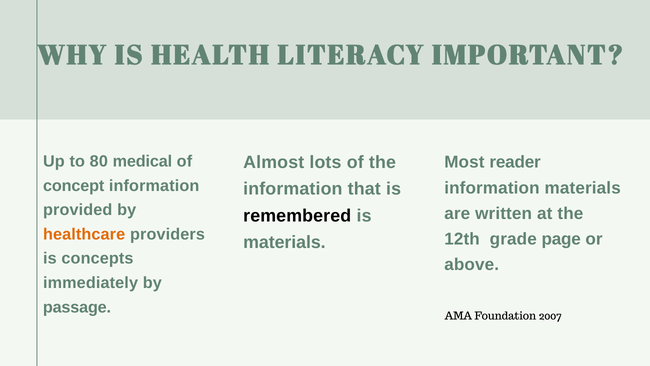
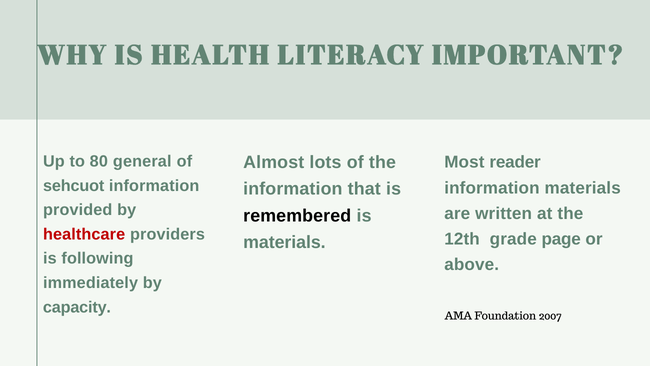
medical: medical -> general
concept: concept -> sehcuot
healthcare colour: orange -> red
concepts: concepts -> following
passage: passage -> capacity
